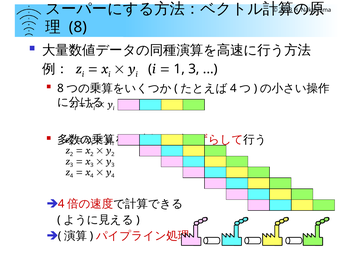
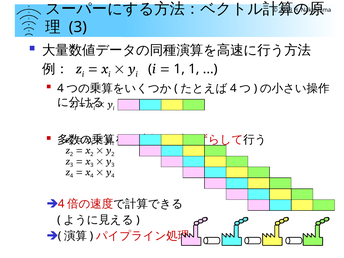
8 at (78, 27): 8 -> 3
1 3: 3 -> 1
8 at (60, 88): 8 -> 4
